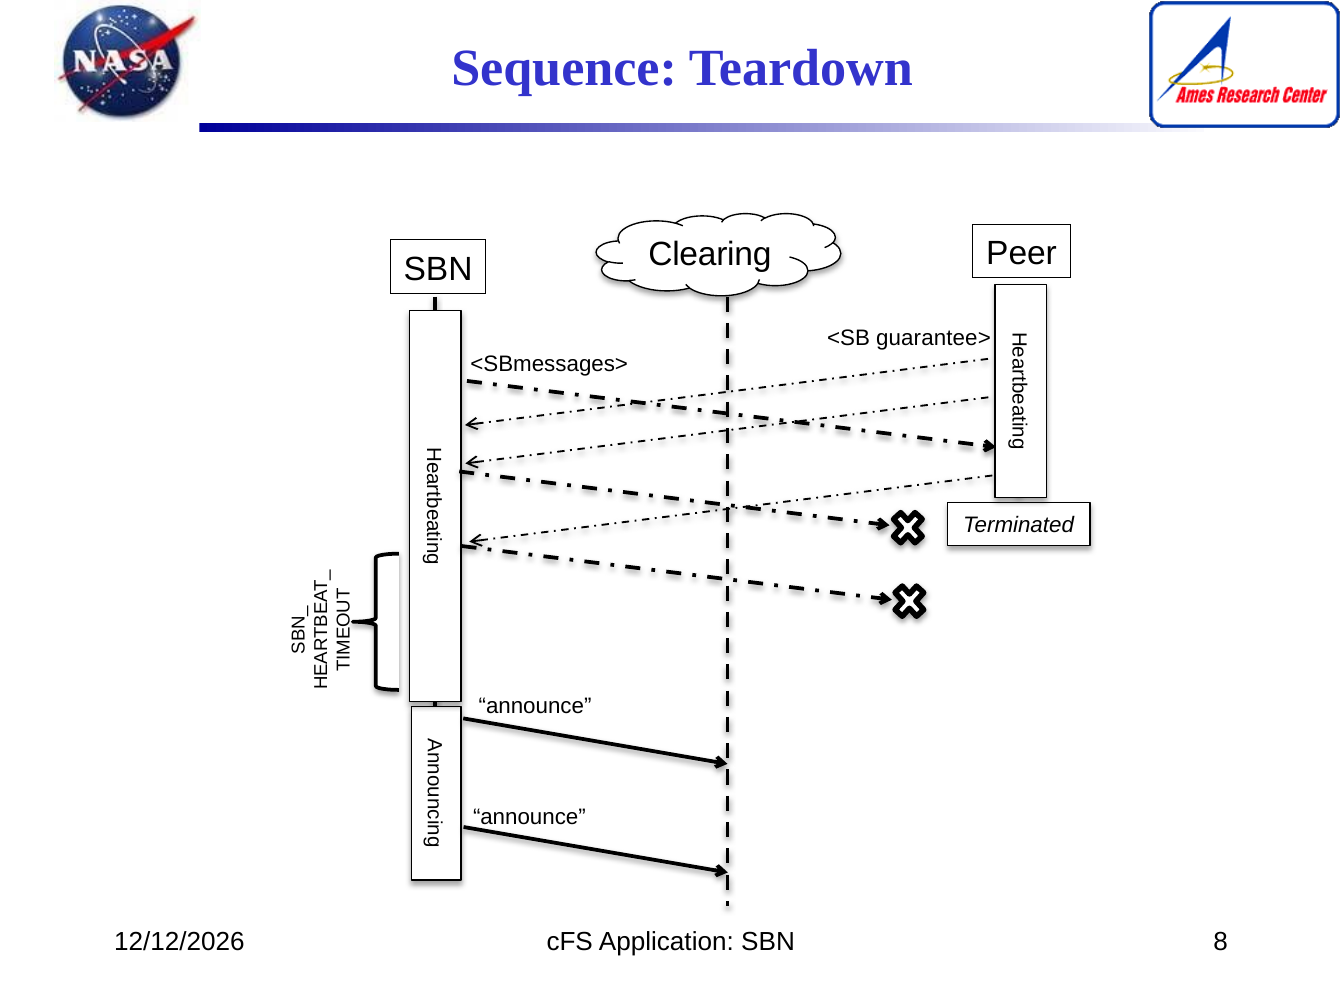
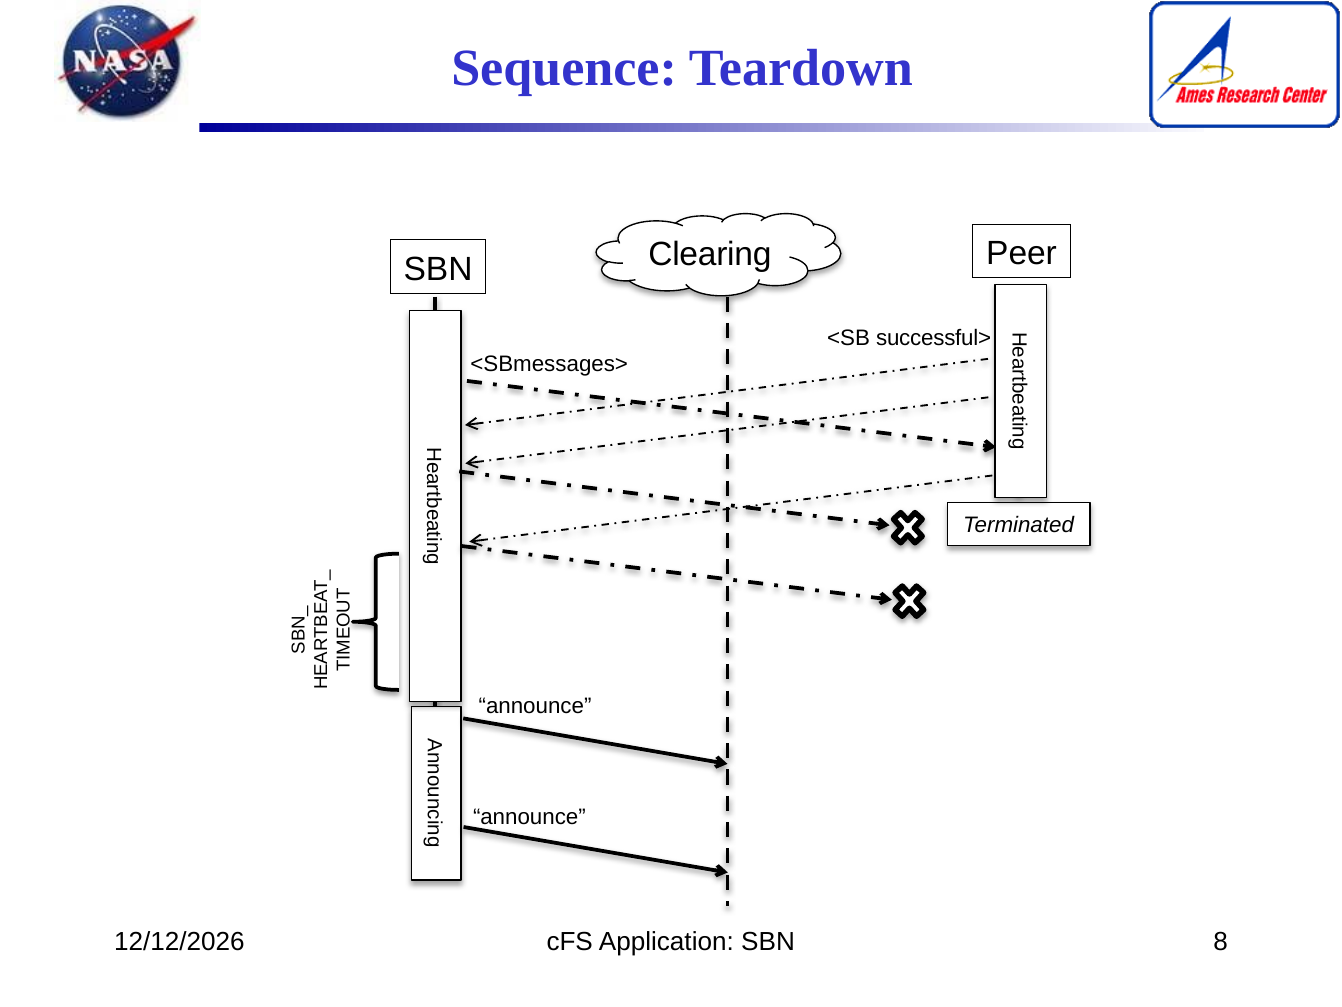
guarantee>: guarantee> -> successful>
